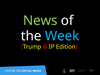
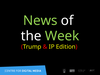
Week colour: light blue -> light green
